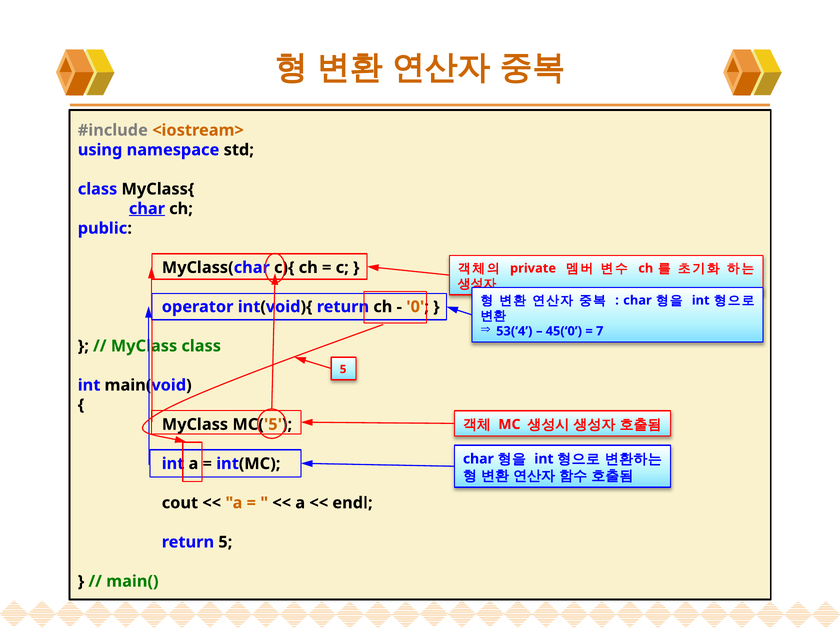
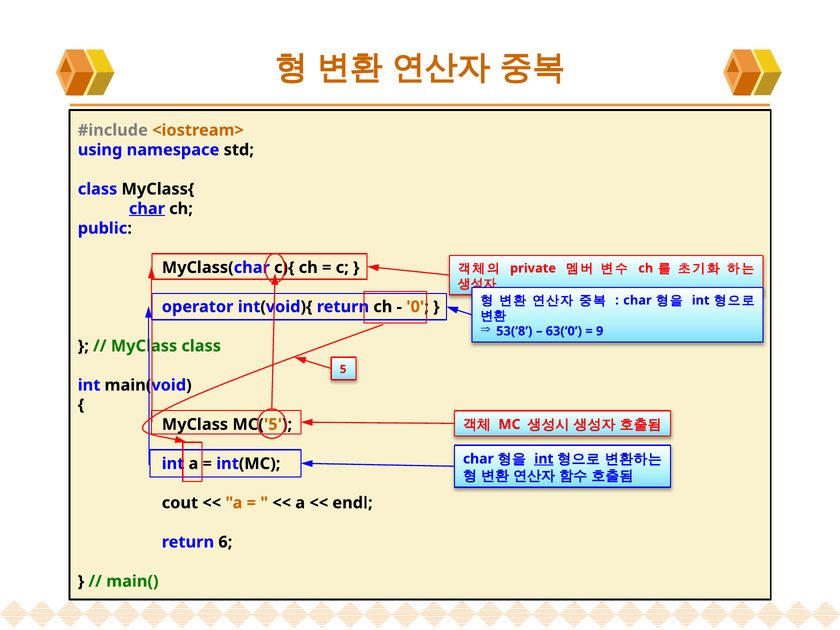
53(‘4: 53(‘4 -> 53(‘8
45(‘0: 45(‘0 -> 63(‘0
7: 7 -> 9
int at (544, 459) underline: none -> present
return 5: 5 -> 6
